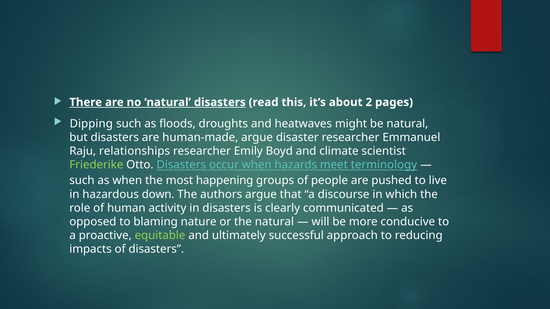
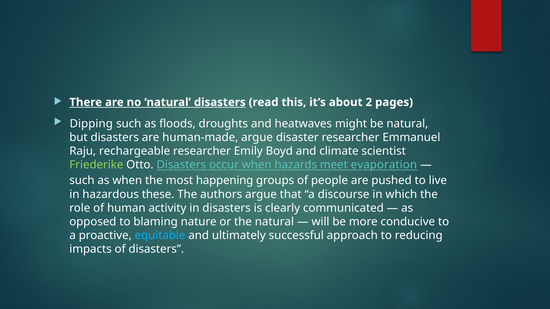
relationships: relationships -> rechargeable
terminology: terminology -> evaporation
down: down -> these
equitable colour: light green -> light blue
